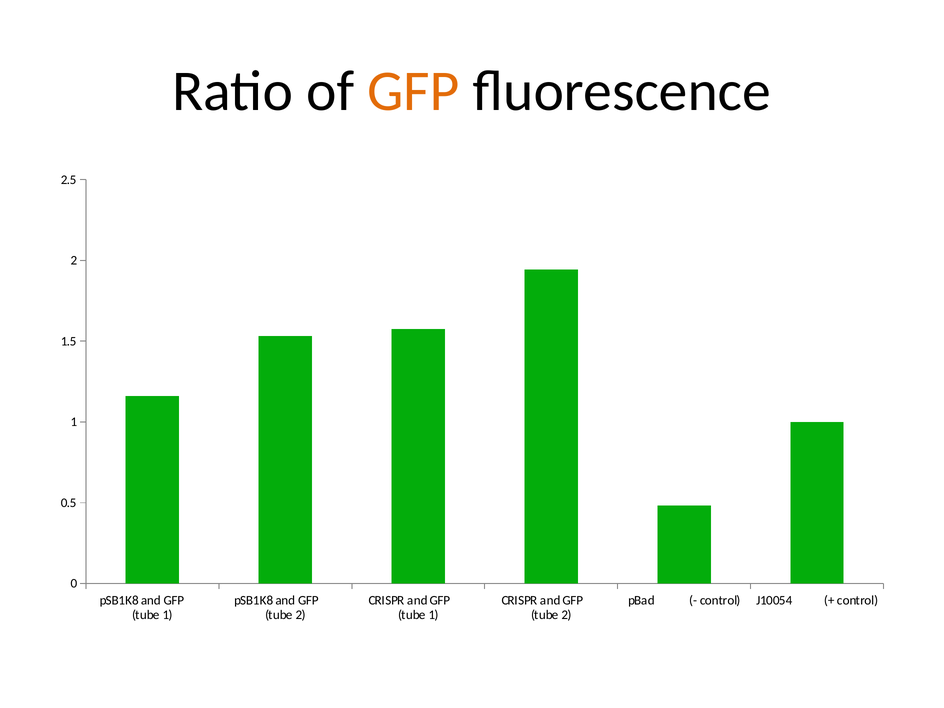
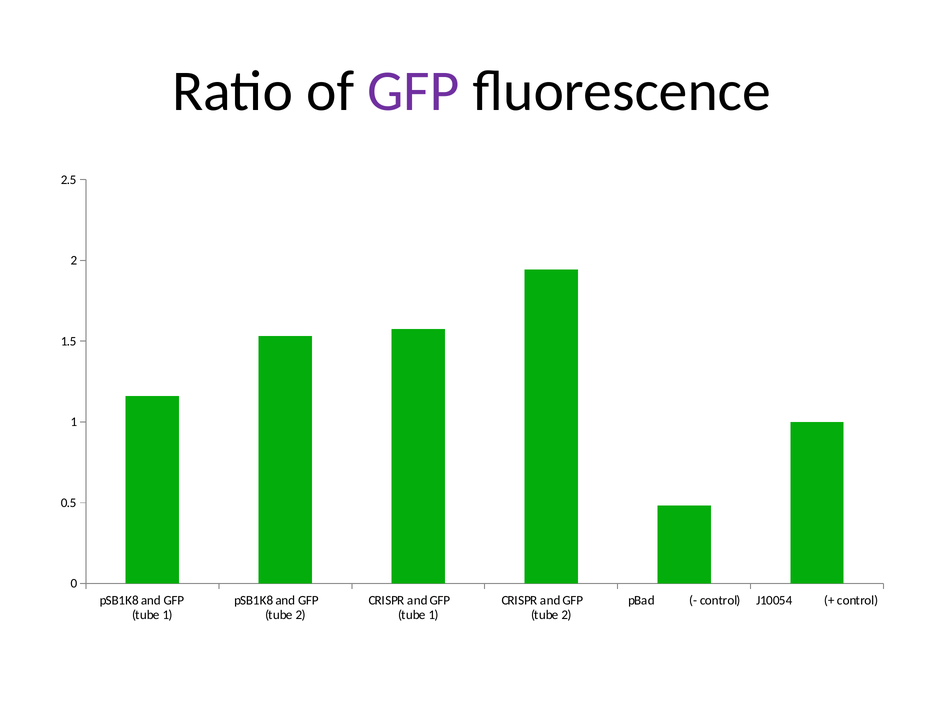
GFP at (413, 91) colour: orange -> purple
